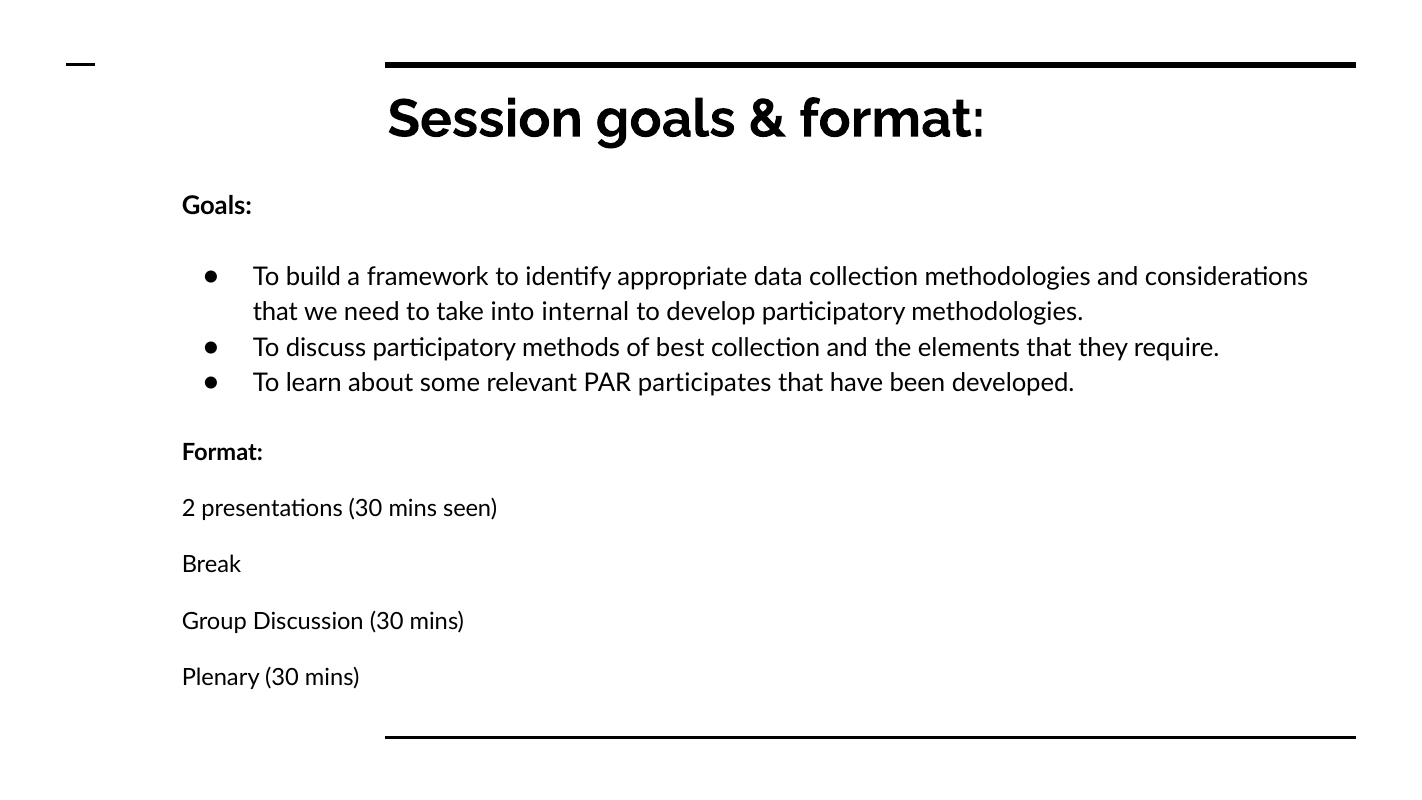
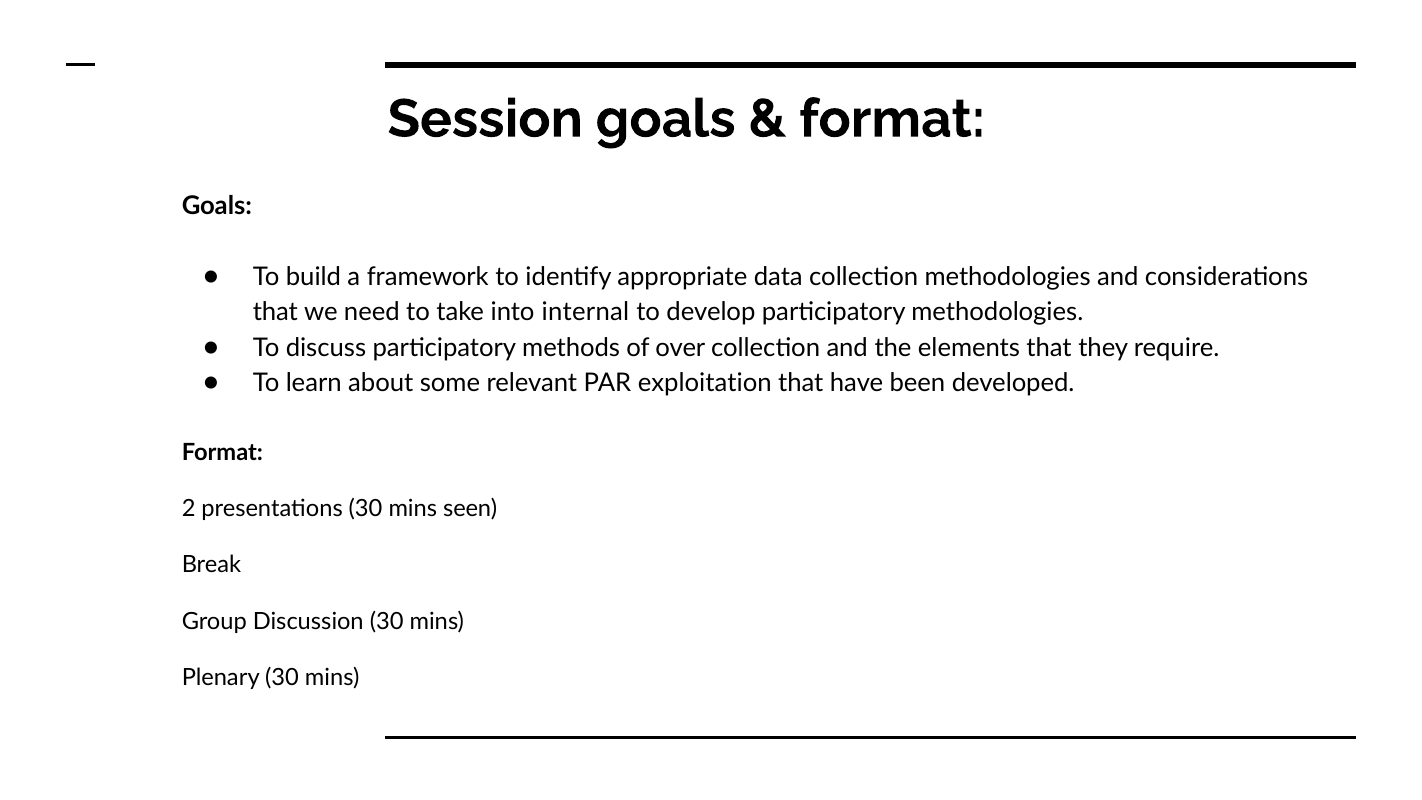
best: best -> over
participates: participates -> exploitation
